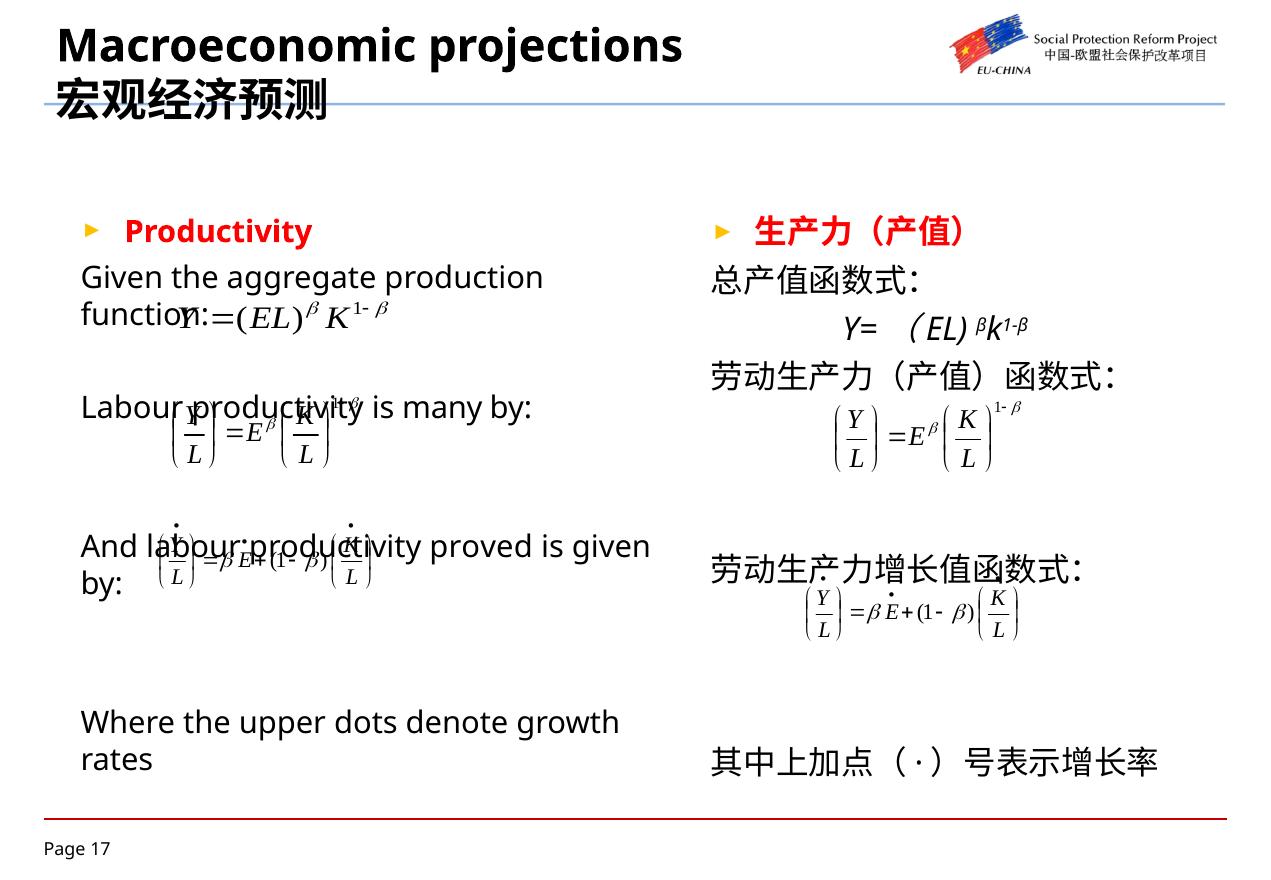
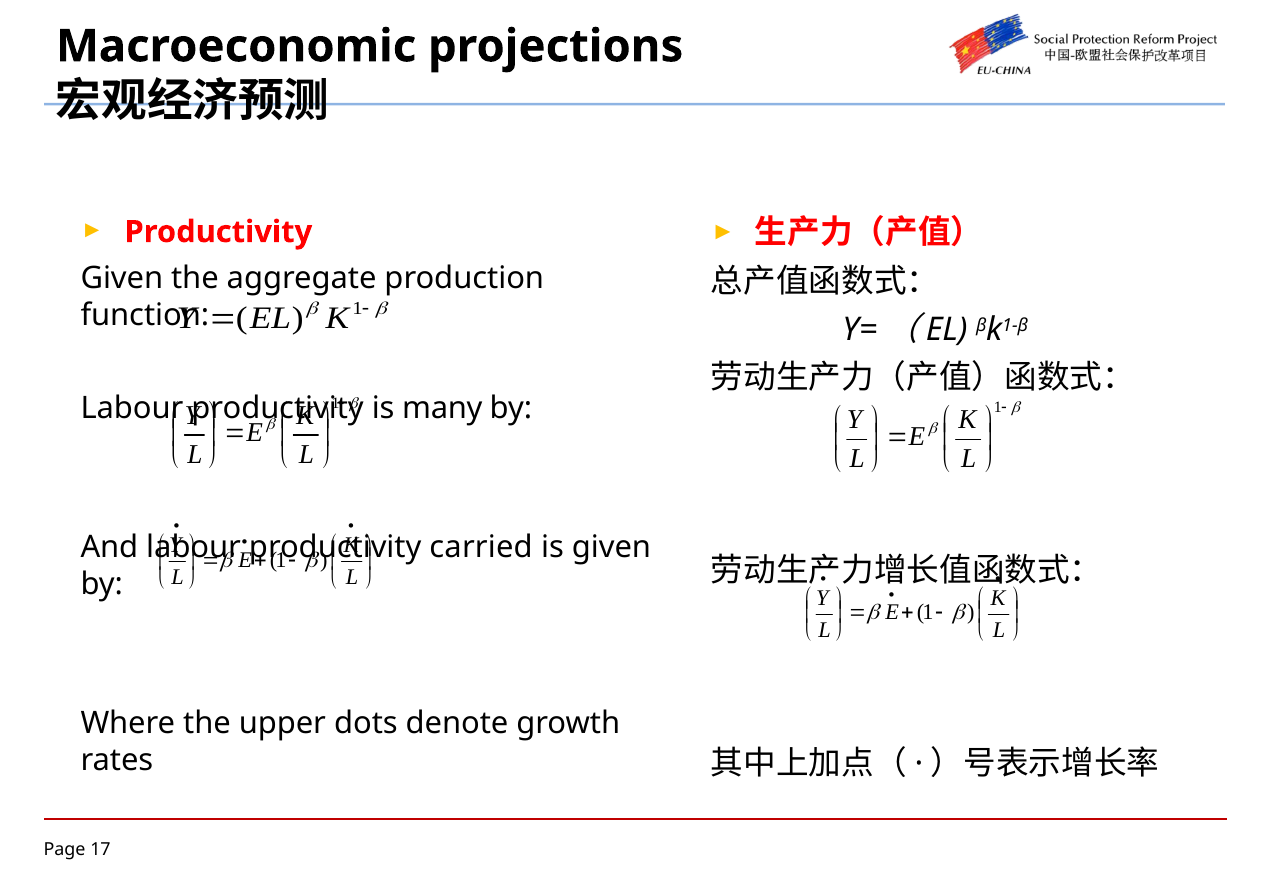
proved: proved -> carried
